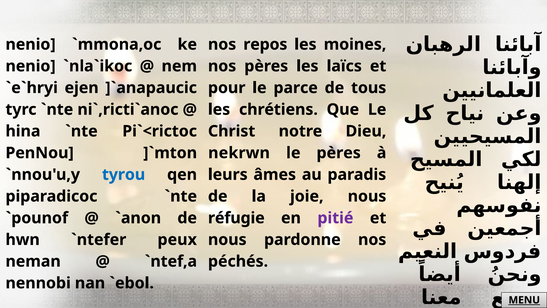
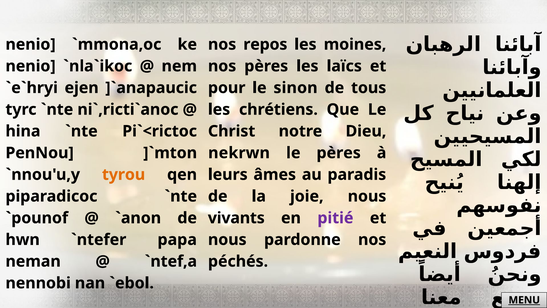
parce: parce -> sinon
tyrou colour: blue -> orange
réfugie: réfugie -> vivants
peux: peux -> papa
